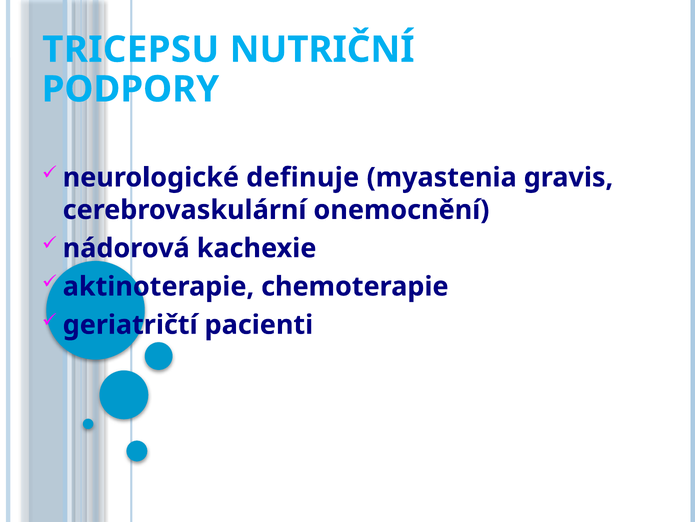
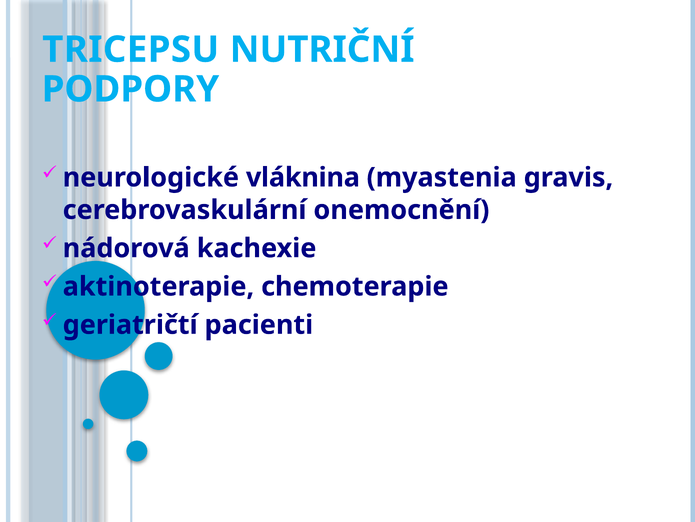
definuje: definuje -> vláknina
